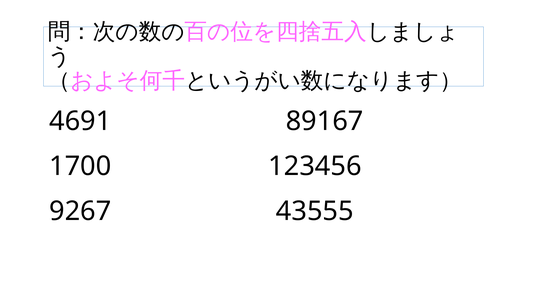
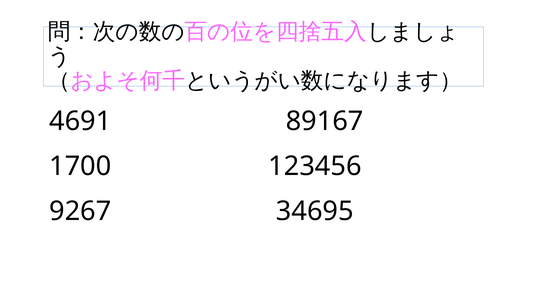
43555: 43555 -> 34695
